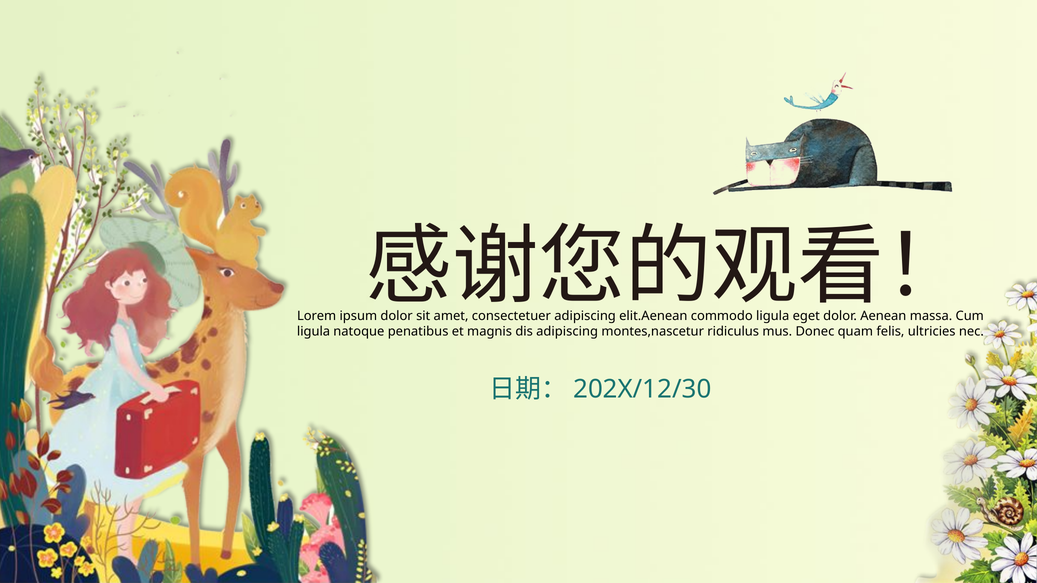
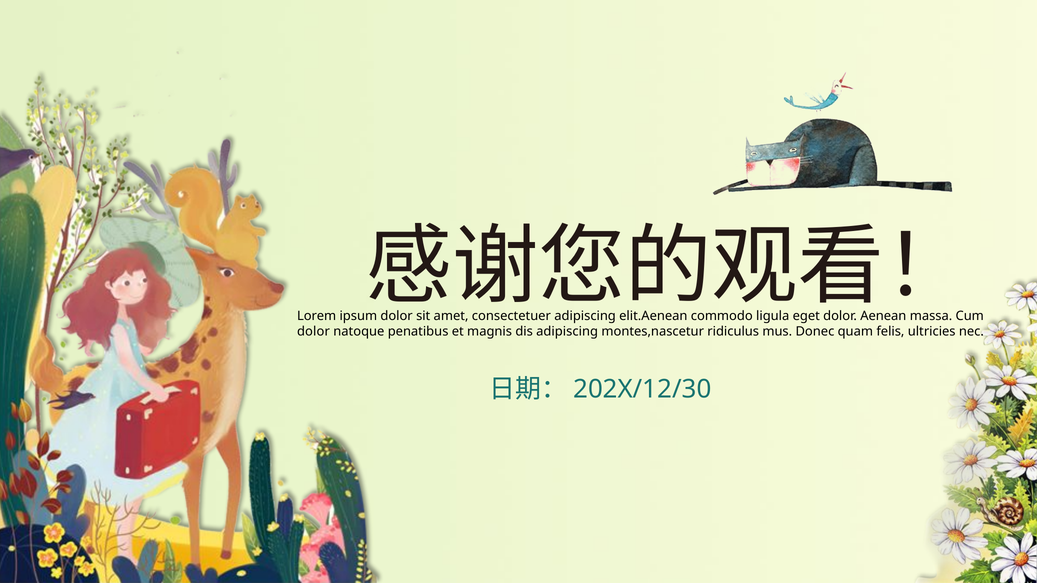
ligula at (314, 332): ligula -> dolor
